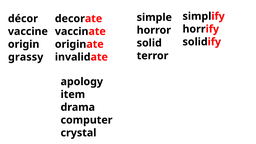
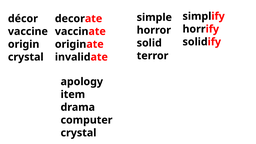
grassy at (26, 57): grassy -> crystal
